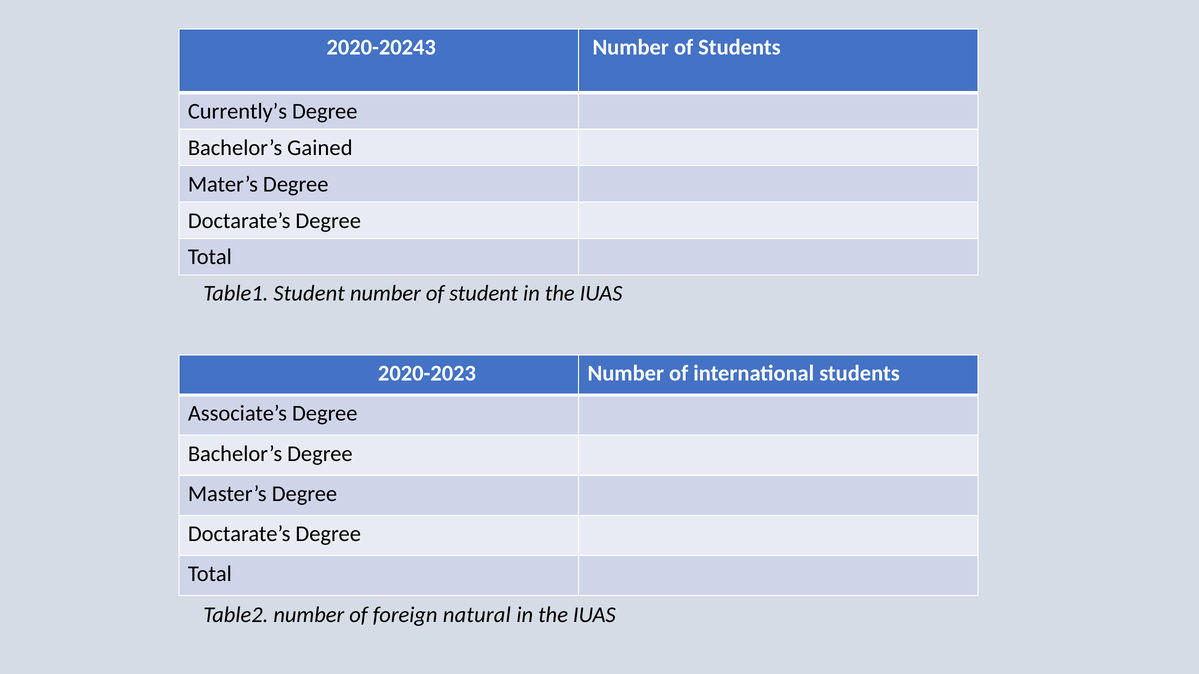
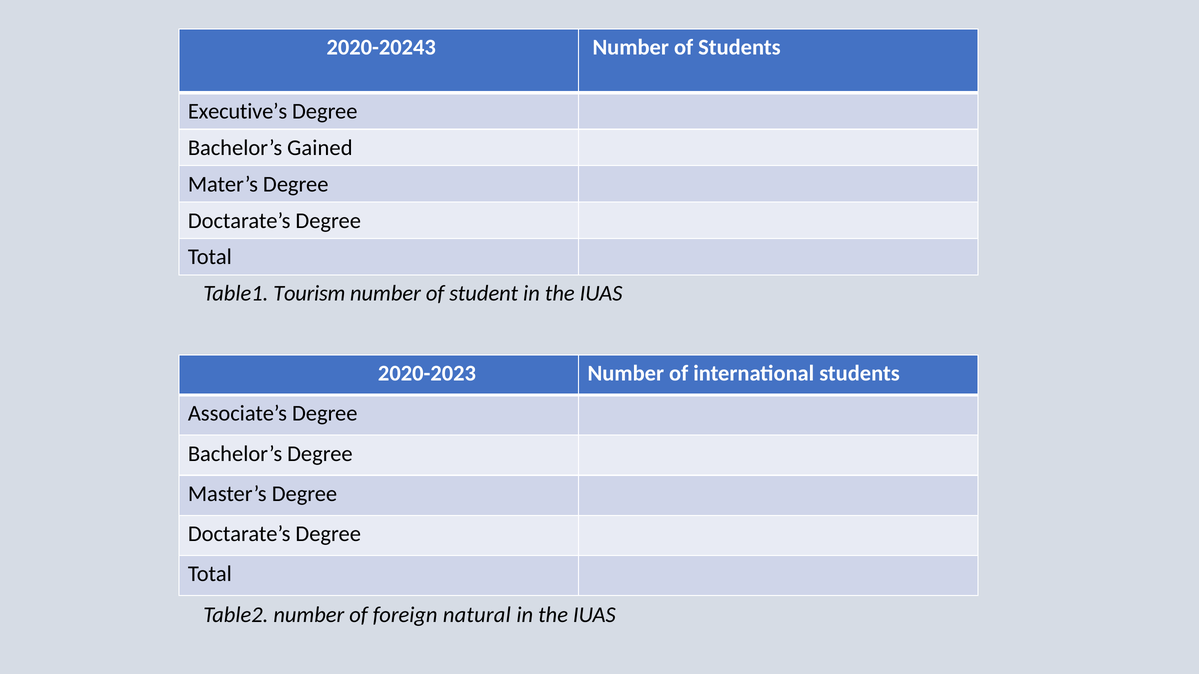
Currently’s: Currently’s -> Executive’s
Table1 Student: Student -> Tourism
